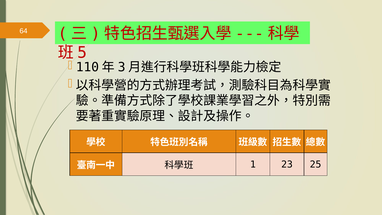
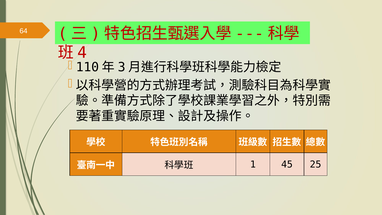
5: 5 -> 4
23: 23 -> 45
